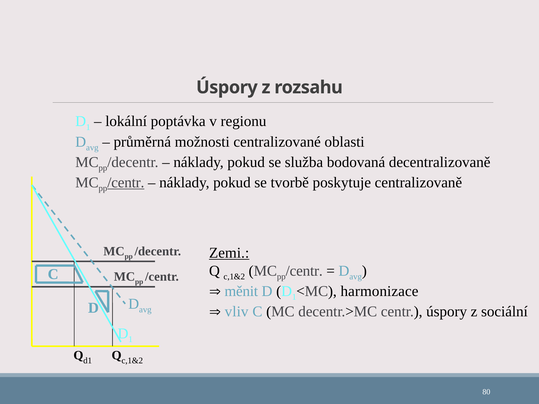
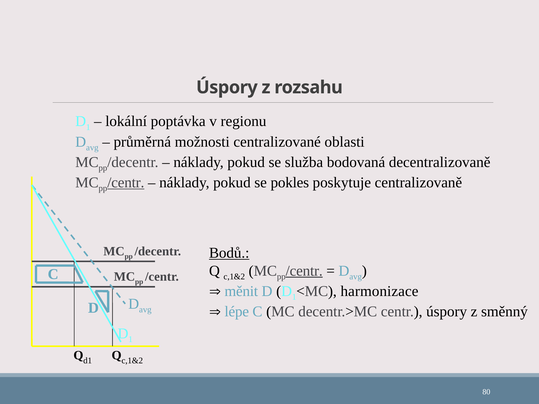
tvorbě: tvorbě -> pokles
Zemi: Zemi -> Bodů
/centr at (304, 271) underline: none -> present
vliv: vliv -> lépe
sociální: sociální -> směnný
